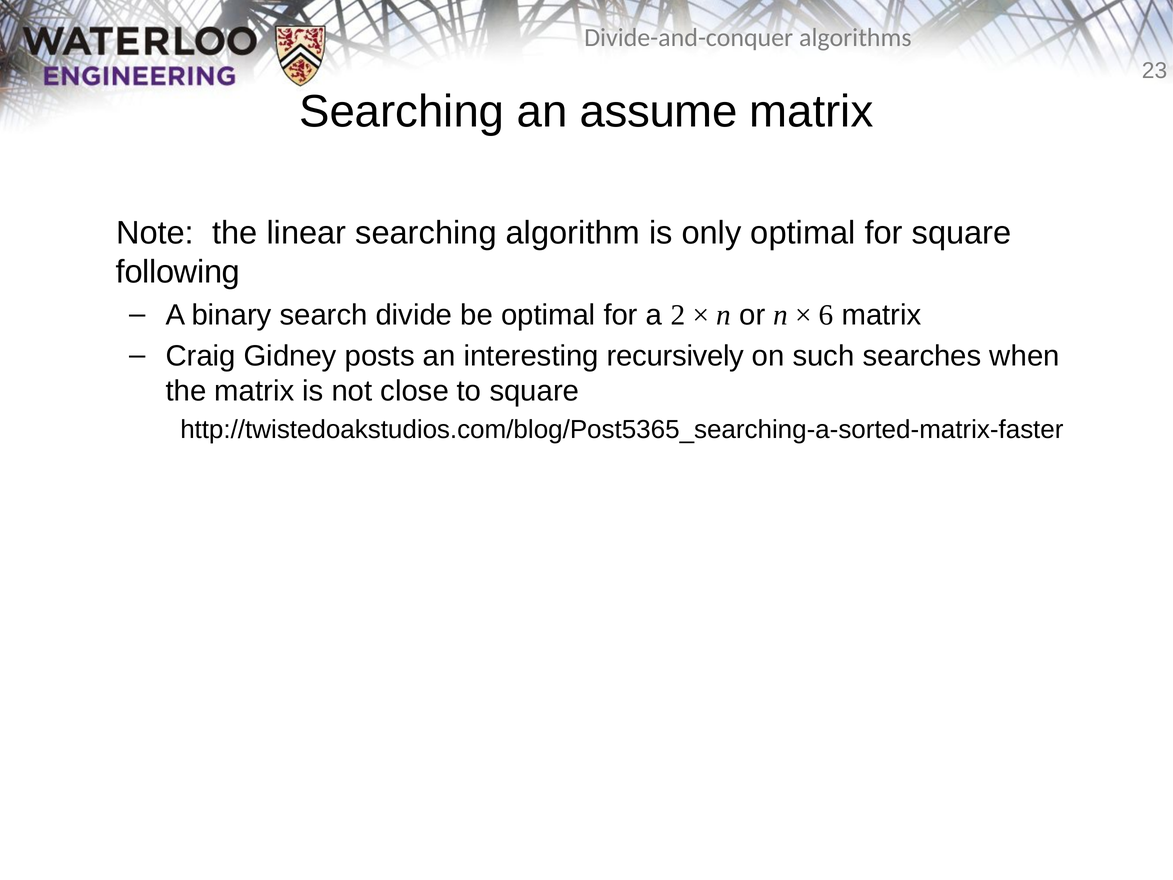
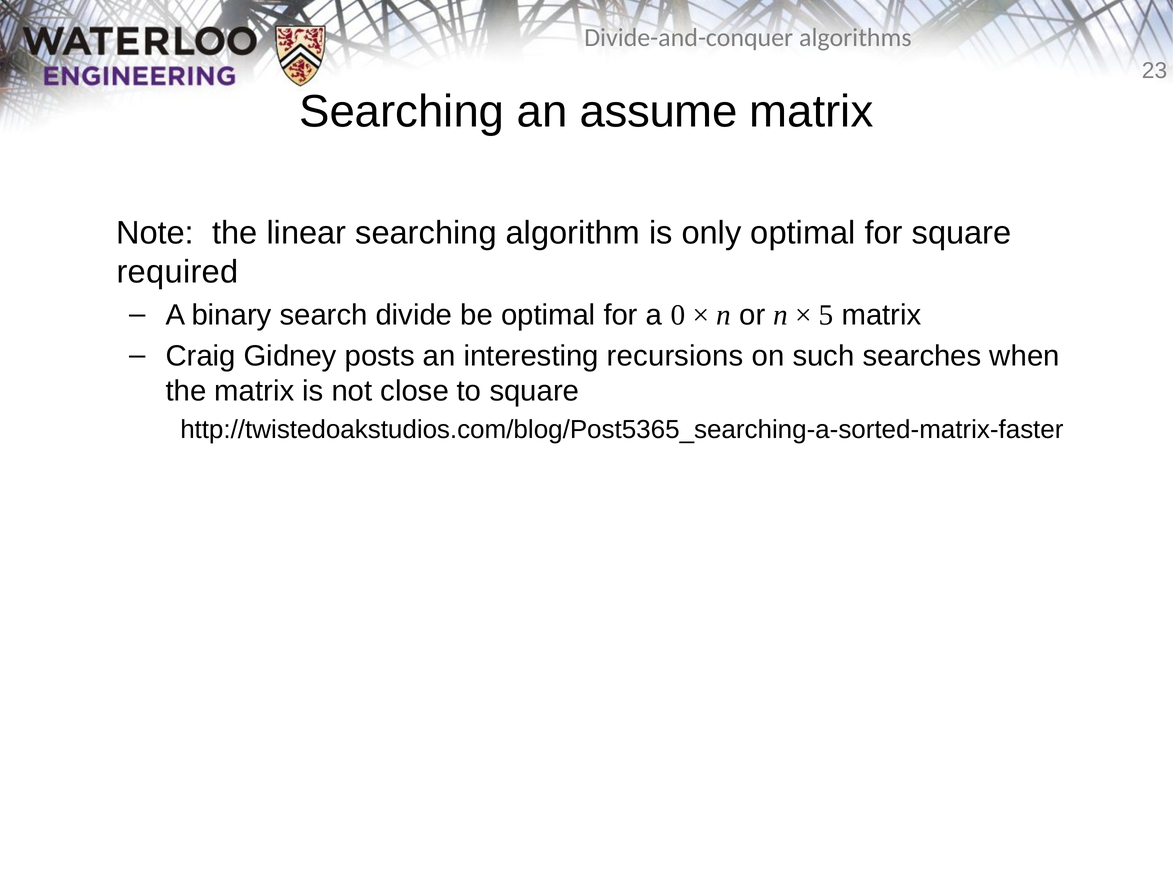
following: following -> required
2: 2 -> 0
6: 6 -> 5
recursively: recursively -> recursions
